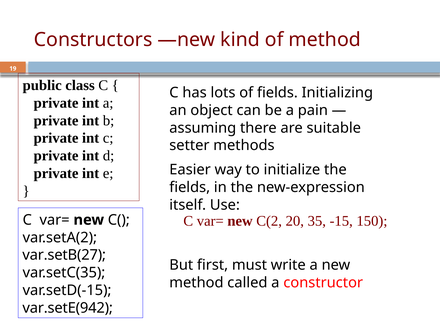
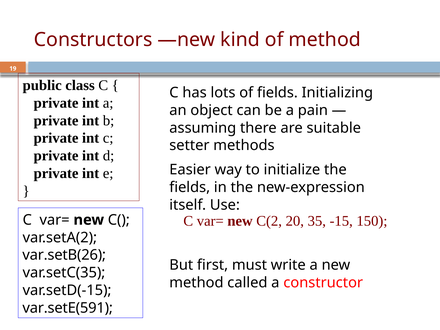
var.setB(27: var.setB(27 -> var.setB(26
var.setE(942: var.setE(942 -> var.setE(591
